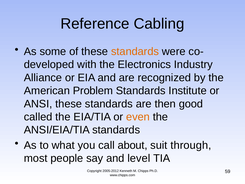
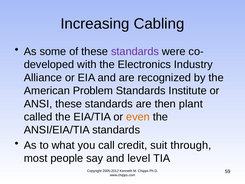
Reference: Reference -> Increasing
standards at (135, 51) colour: orange -> purple
good: good -> plant
about: about -> credit
